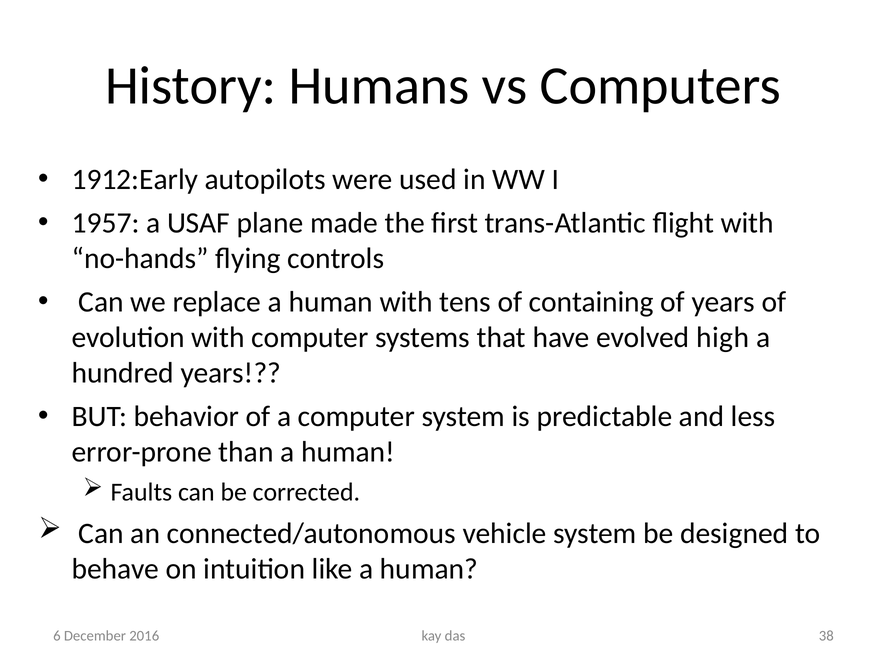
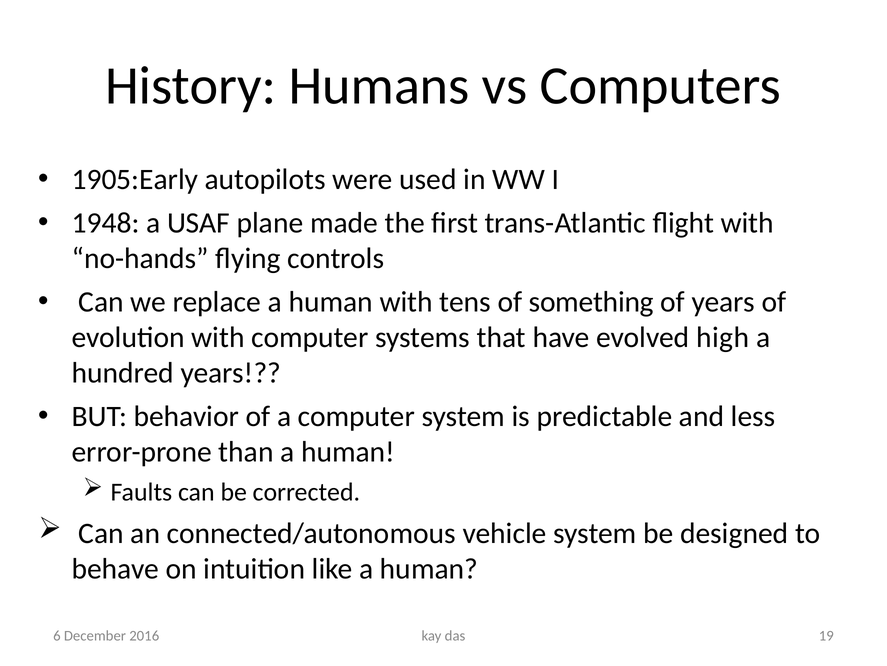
1912:Early: 1912:Early -> 1905:Early
1957: 1957 -> 1948
containing: containing -> something
38: 38 -> 19
